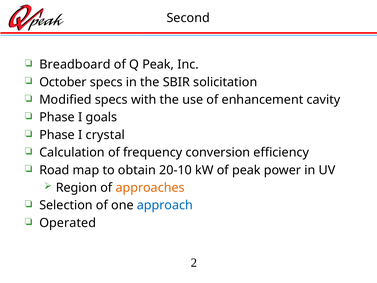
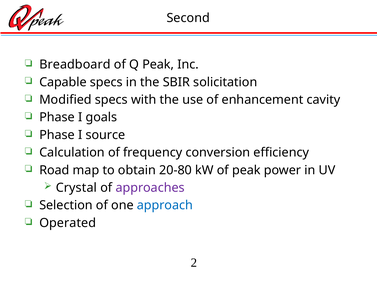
October: October -> Capable
crystal: crystal -> source
20-10: 20-10 -> 20-80
Region: Region -> Crystal
approaches colour: orange -> purple
